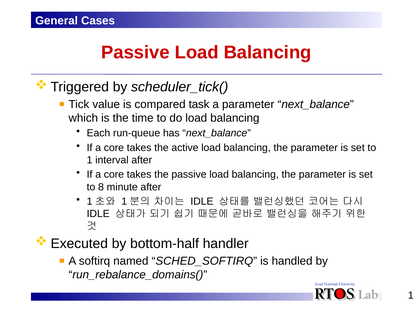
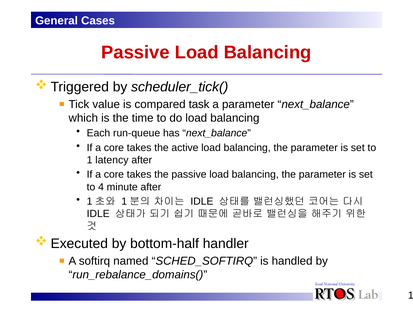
interval: interval -> latency
8: 8 -> 4
